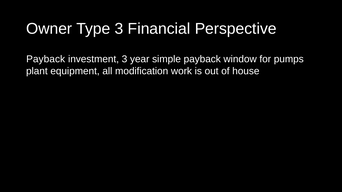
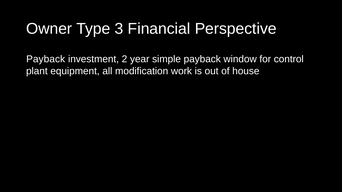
investment 3: 3 -> 2
pumps: pumps -> control
